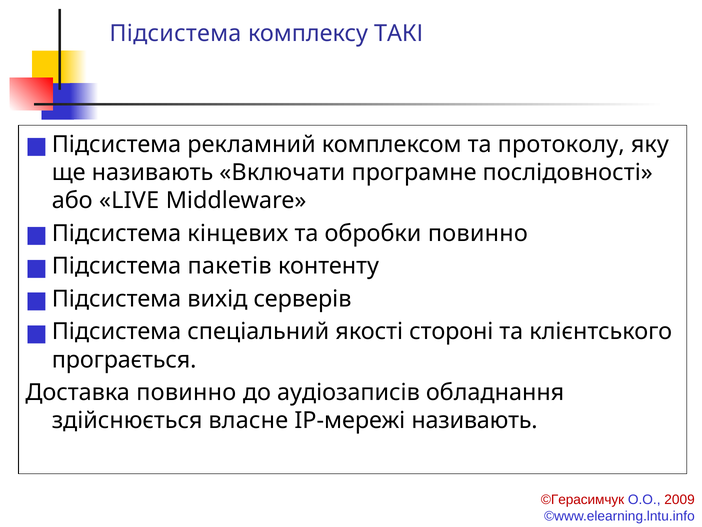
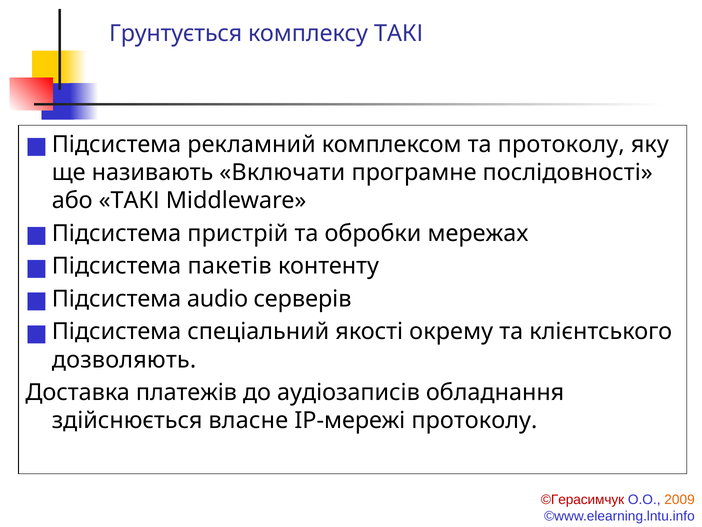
Підсистема at (175, 34): Підсистема -> Грунтується
або LIVE: LIVE -> ТАКІ
кінцевих: кінцевих -> пристрій
обробки повинно: повинно -> мережах
вихід: вихід -> audio
стороні: стороні -> окрему
програється: програється -> дозволяють
Доставка повинно: повинно -> платежів
IP-мережі називають: називають -> протоколу
2009 colour: red -> orange
